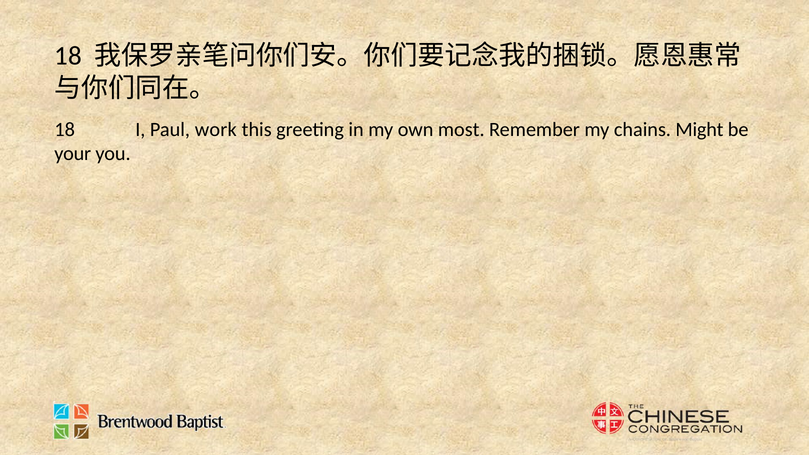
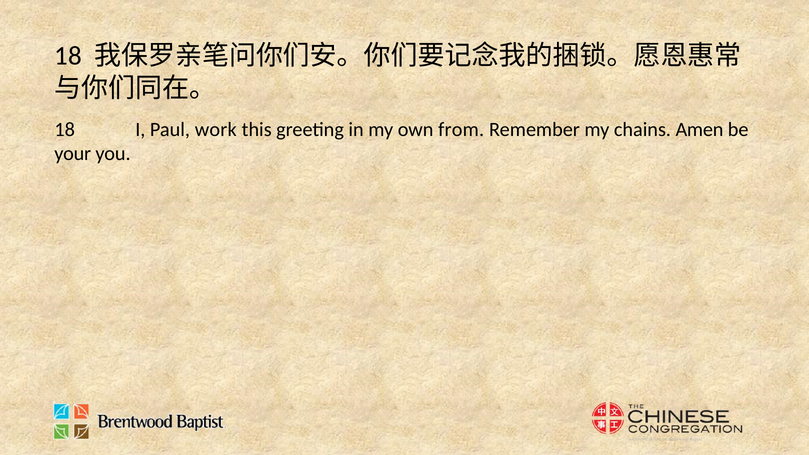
most: most -> from
Might: Might -> Amen
